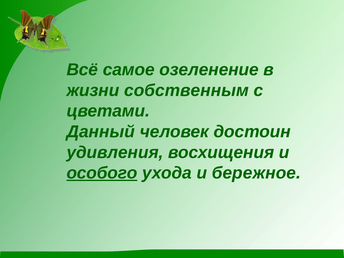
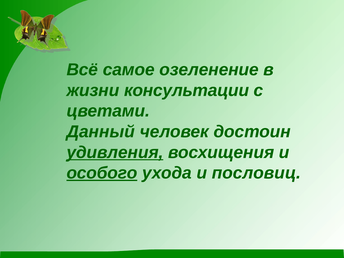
собственным: собственным -> консультации
удивления underline: none -> present
бережное: бережное -> пословиц
